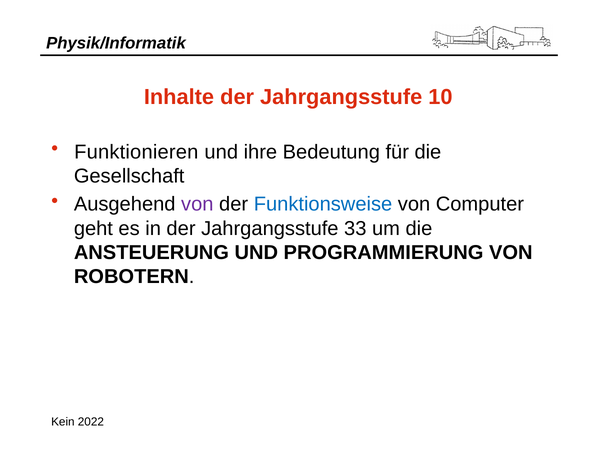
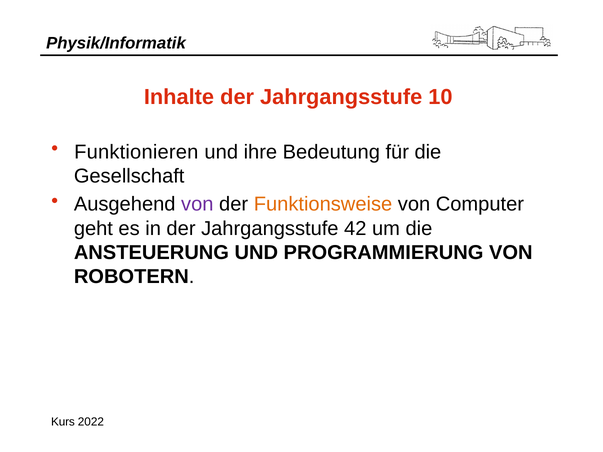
Funktionsweise colour: blue -> orange
33: 33 -> 42
Kein: Kein -> Kurs
